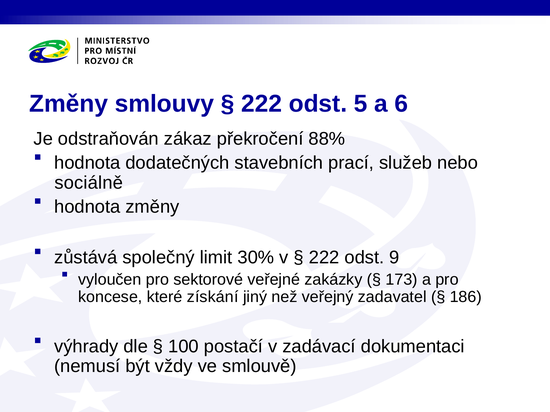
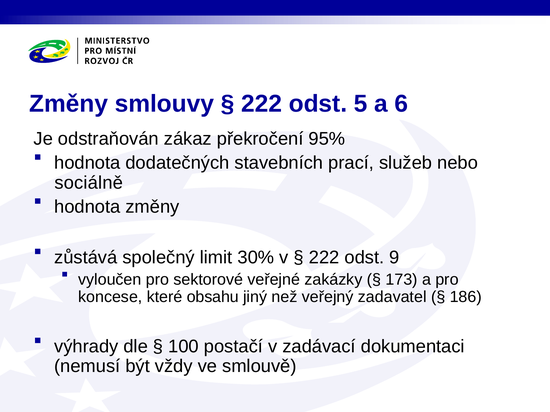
88%: 88% -> 95%
získání: získání -> obsahu
